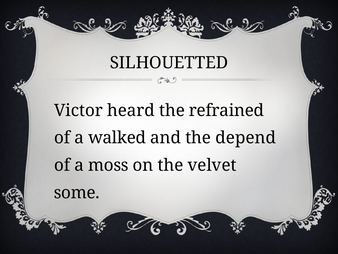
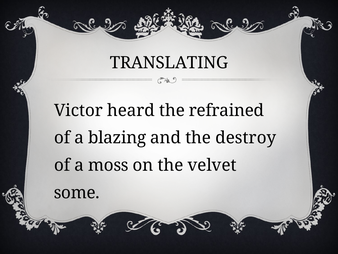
SILHOUETTED: SILHOUETTED -> TRANSLATING
walked: walked -> blazing
depend: depend -> destroy
